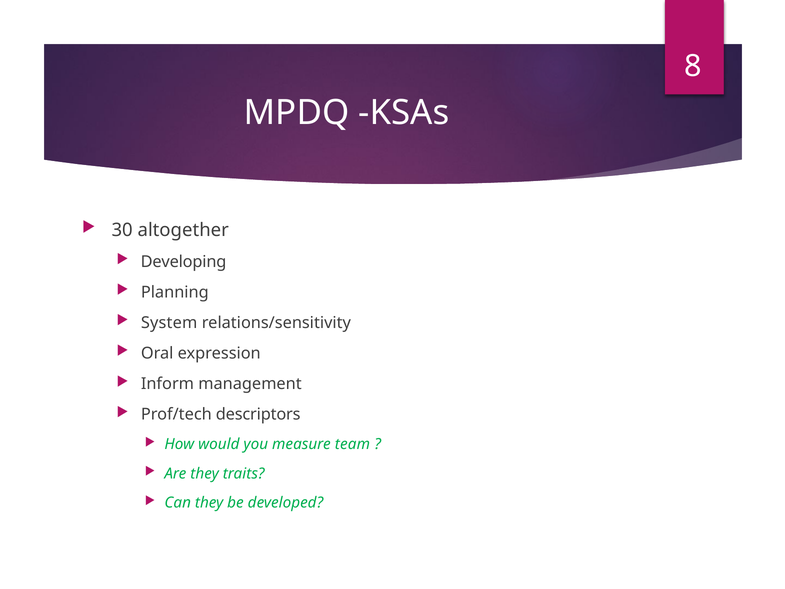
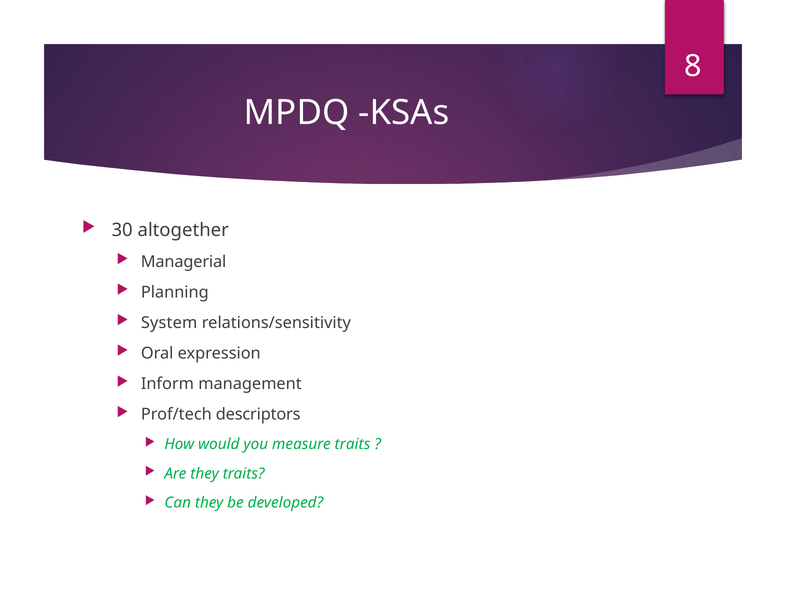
Developing: Developing -> Managerial
measure team: team -> traits
